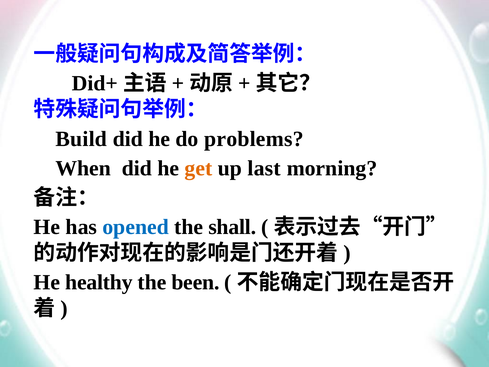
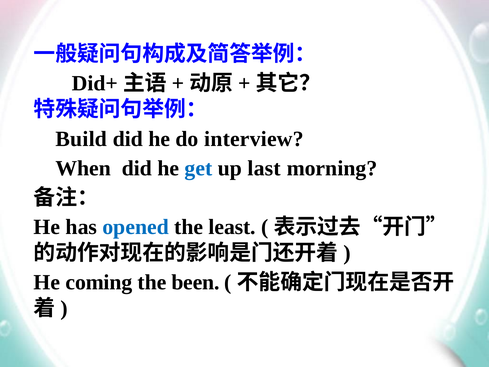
problems: problems -> interview
get colour: orange -> blue
shall: shall -> least
healthy: healthy -> coming
